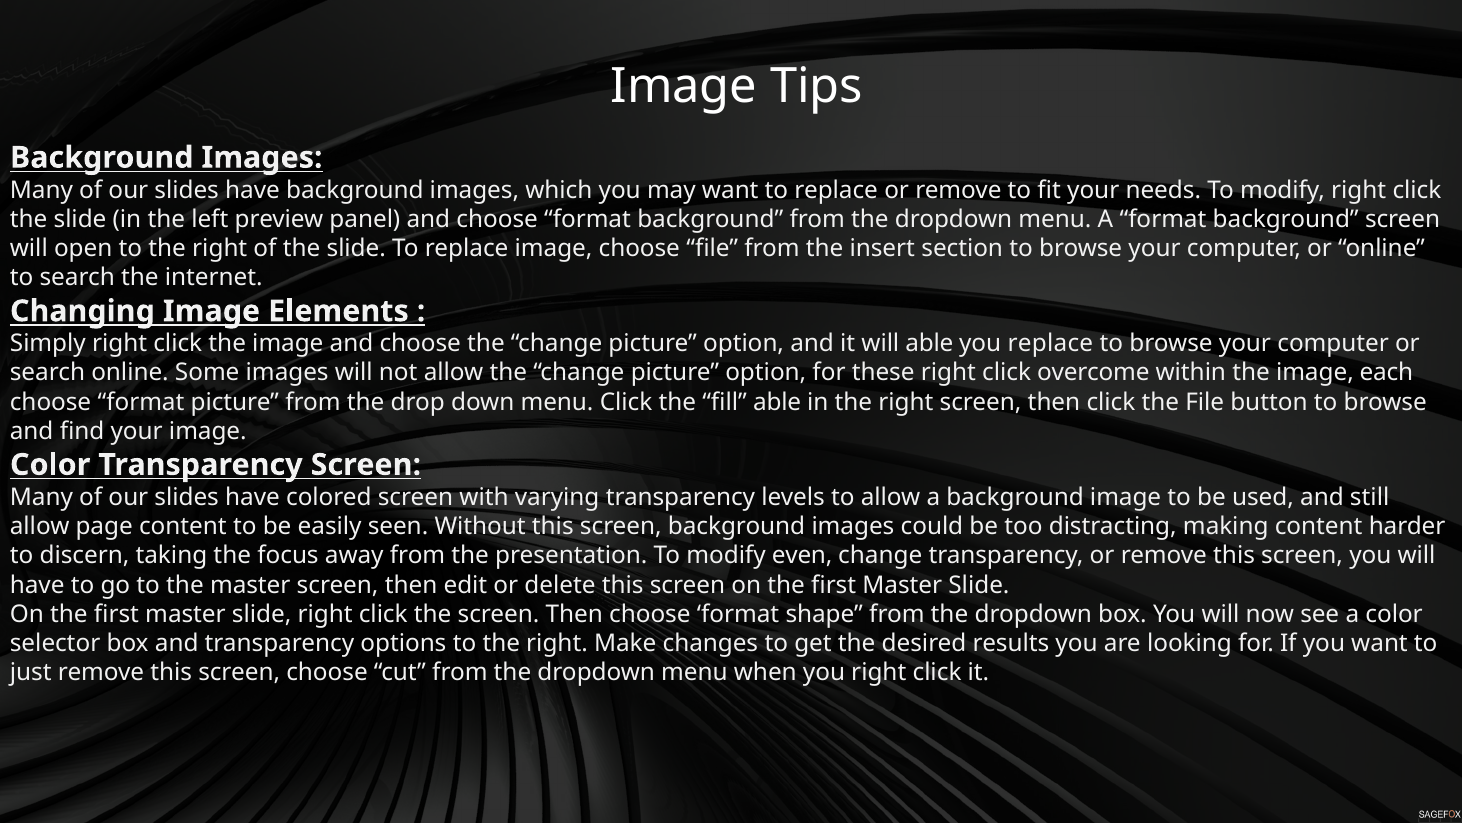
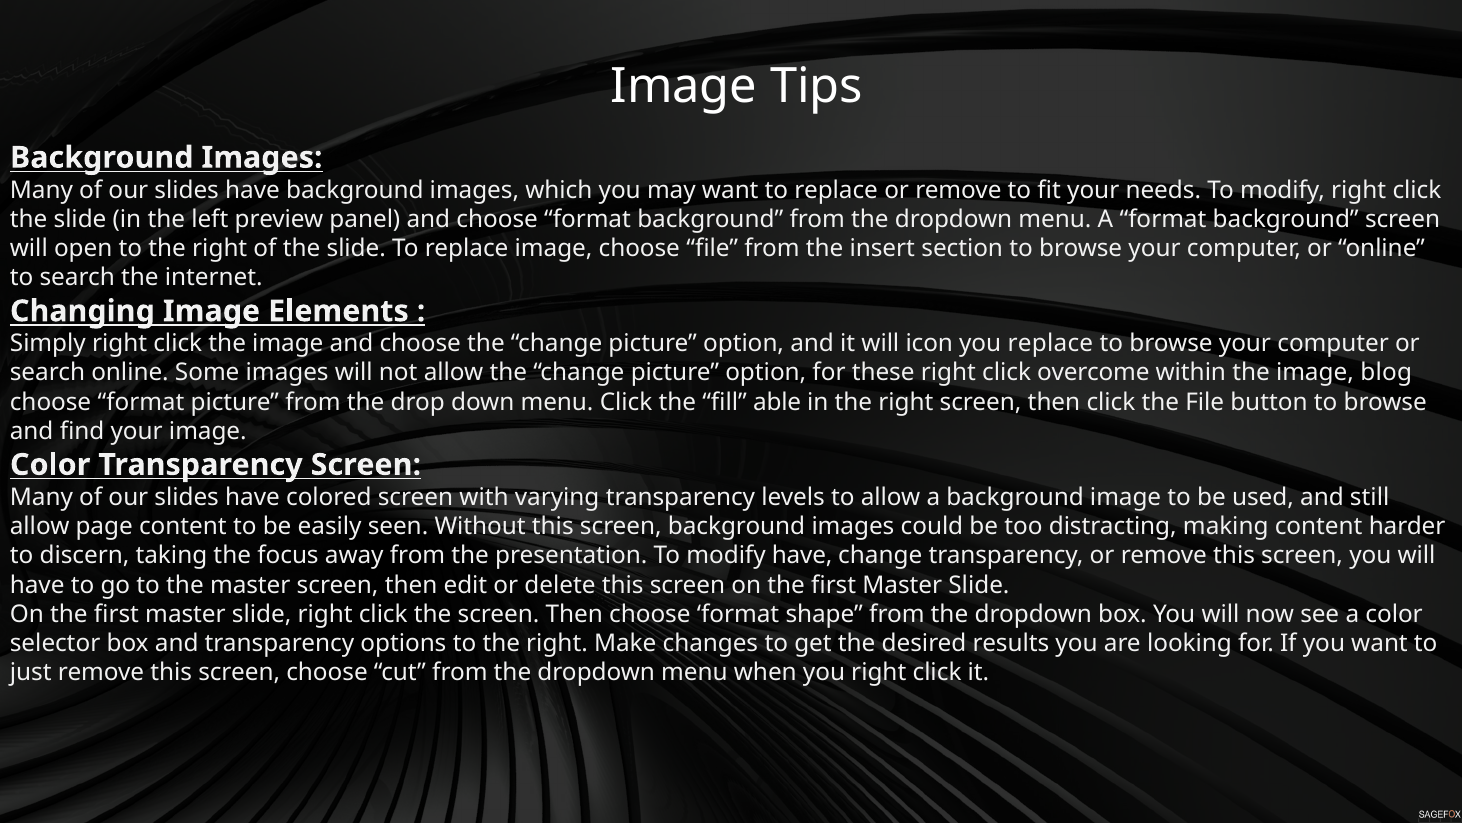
will able: able -> icon
each: each -> blog
modify even: even -> have
